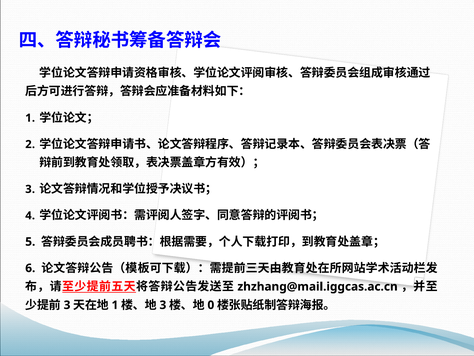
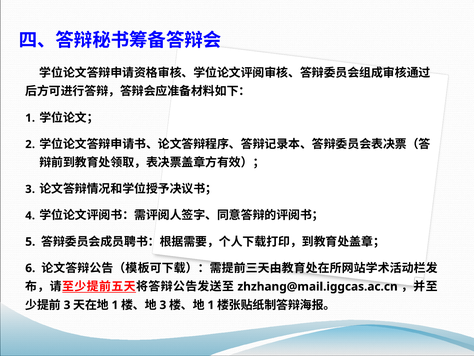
0 at (211, 305): 0 -> 1
